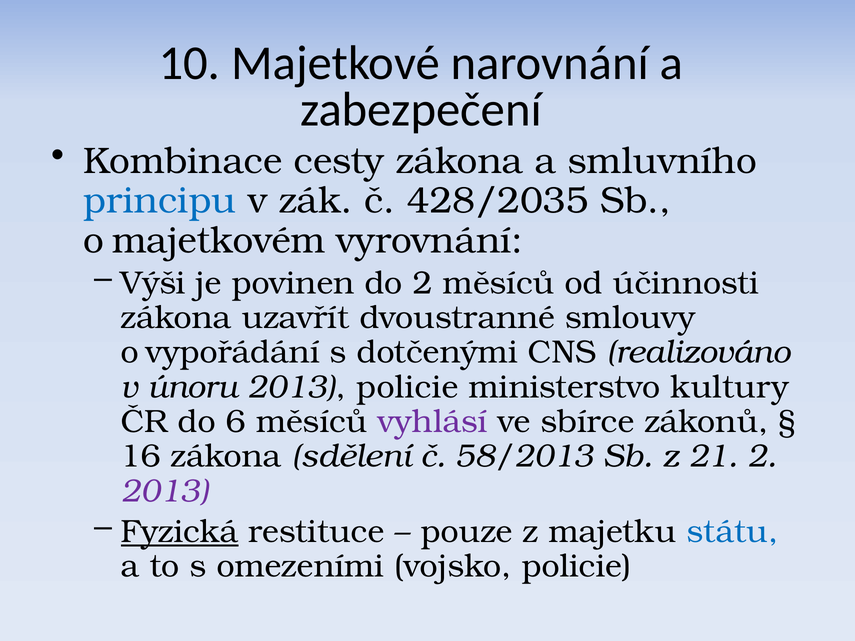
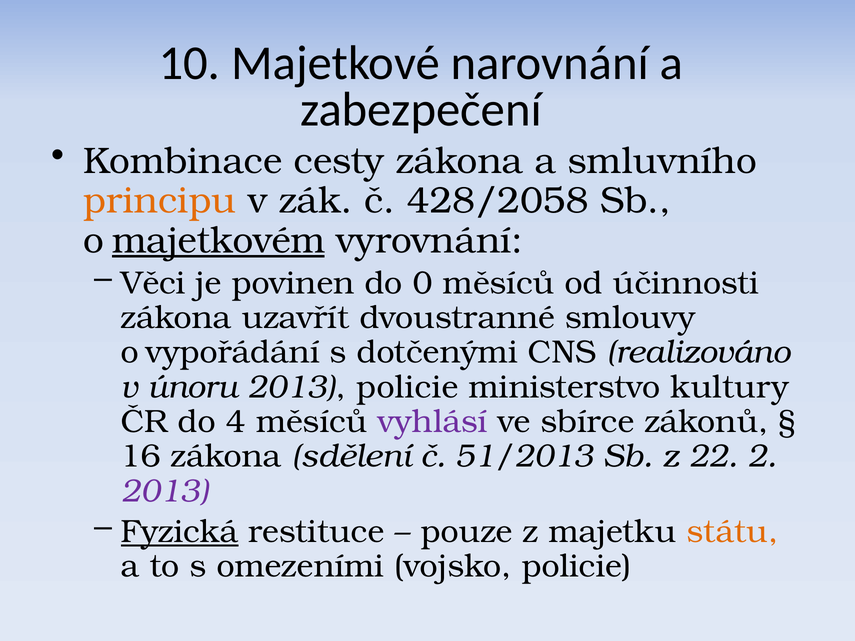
principu colour: blue -> orange
428/2035: 428/2035 -> 428/2058
majetkovém underline: none -> present
Výši: Výši -> Věci
do 2: 2 -> 0
6: 6 -> 4
58/2013: 58/2013 -> 51/2013
21: 21 -> 22
státu colour: blue -> orange
